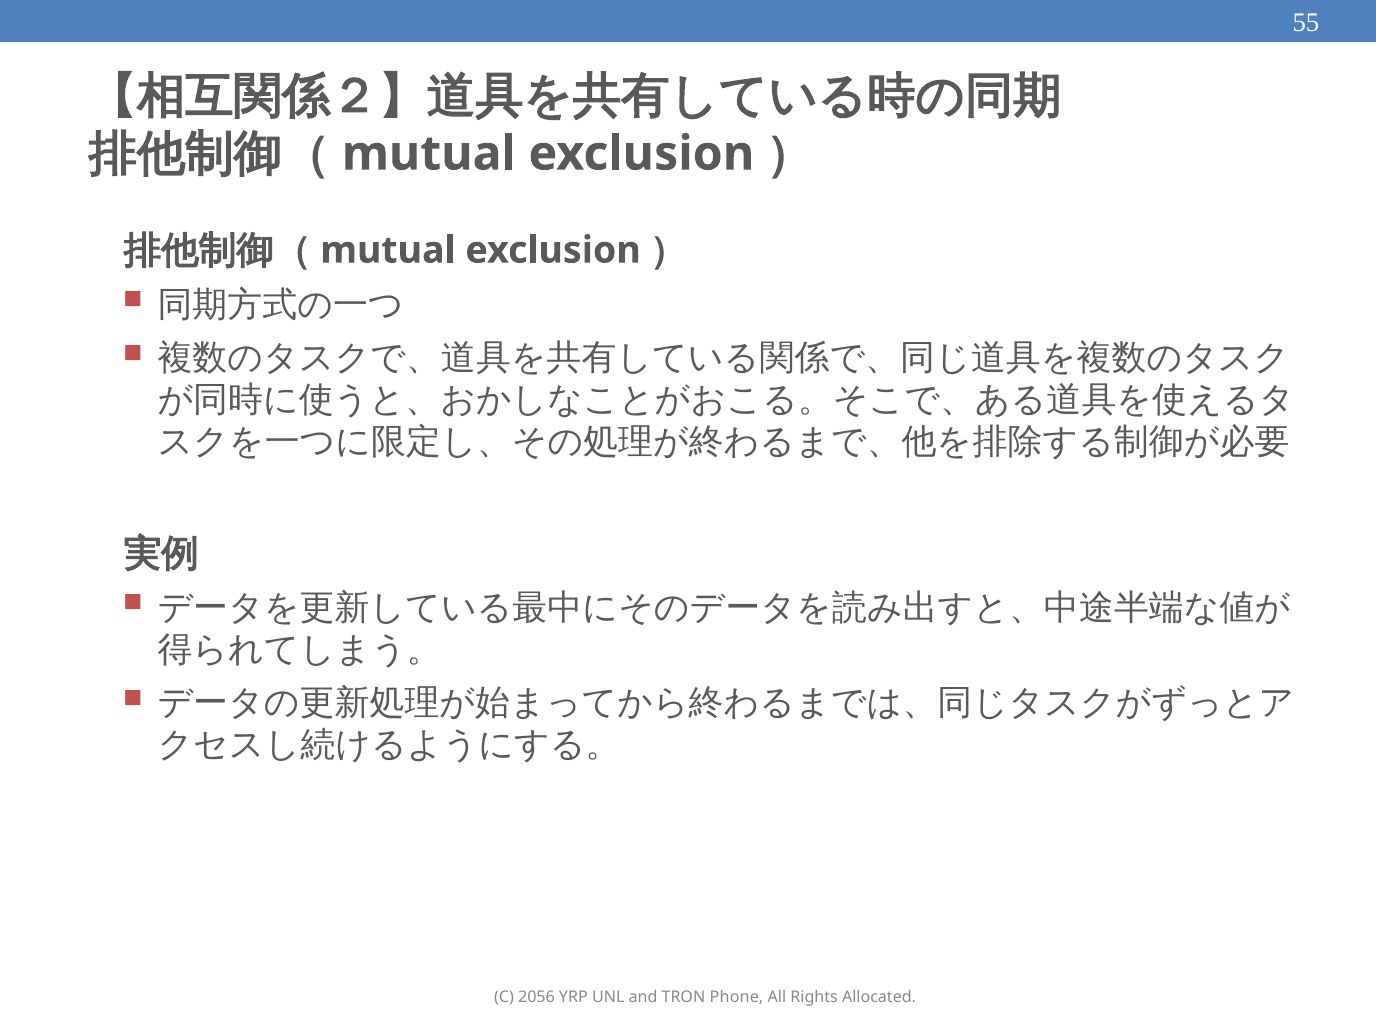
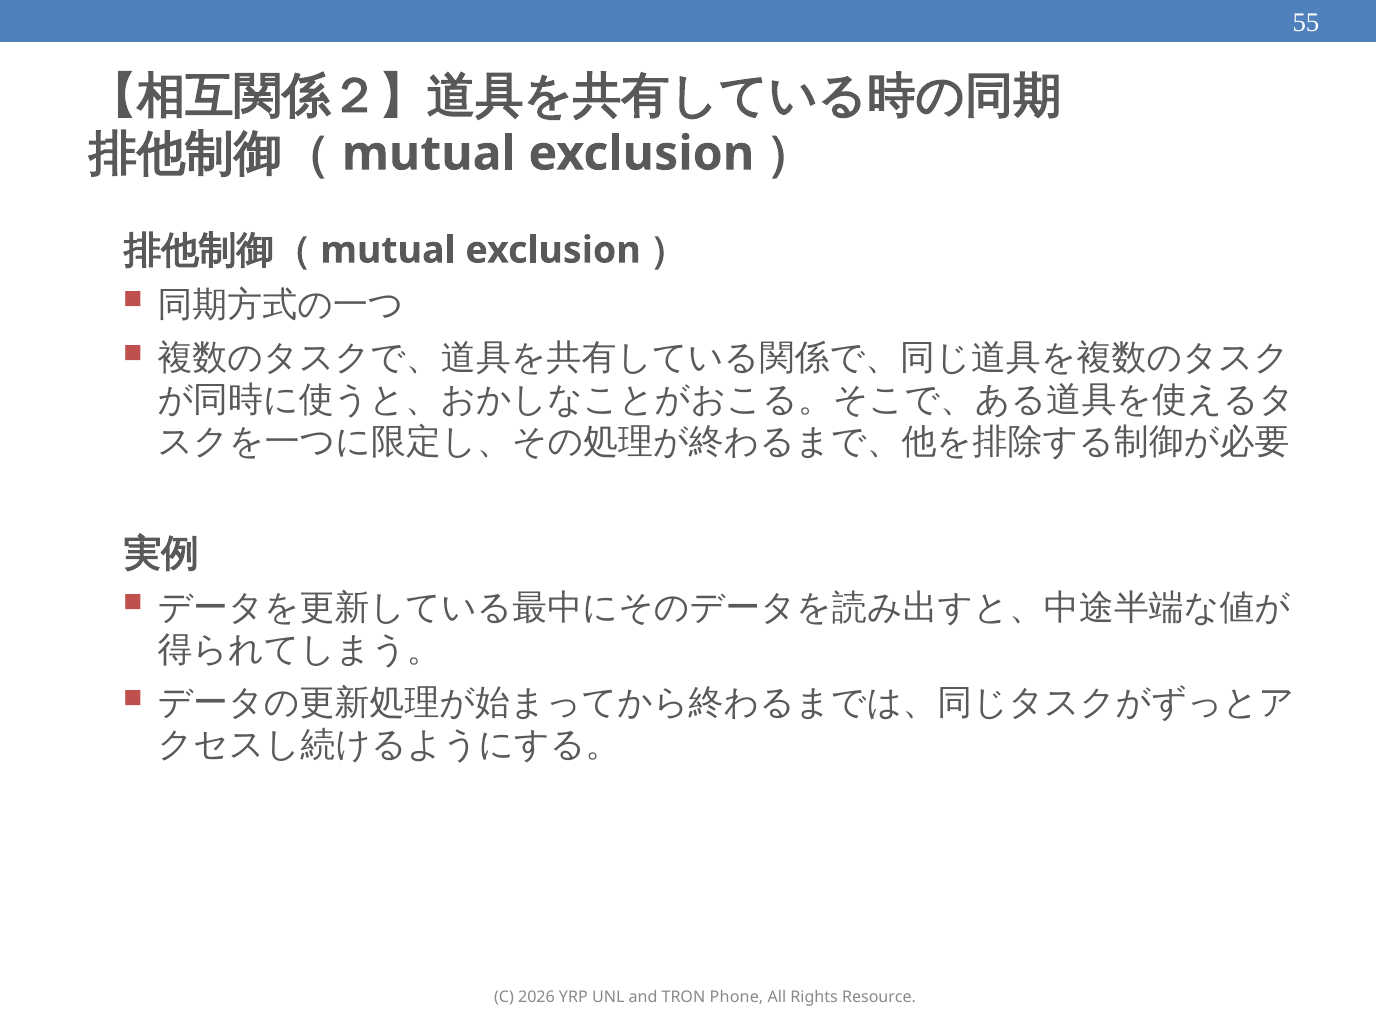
2056: 2056 -> 2026
Allocated: Allocated -> Resource
